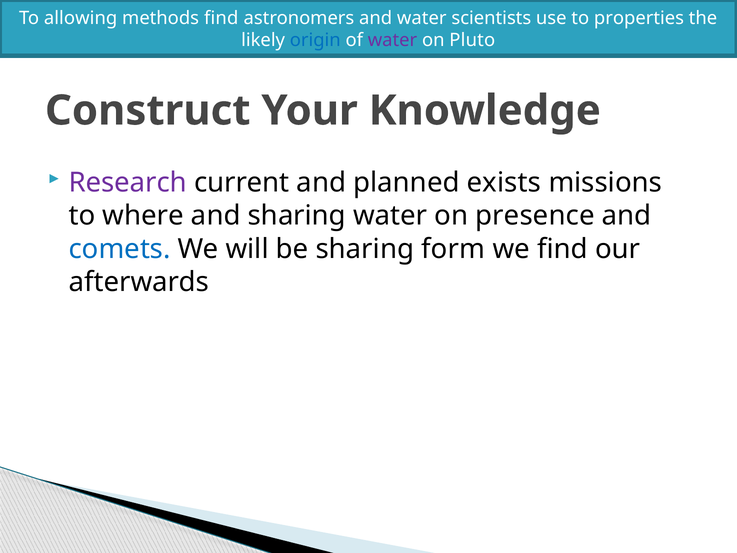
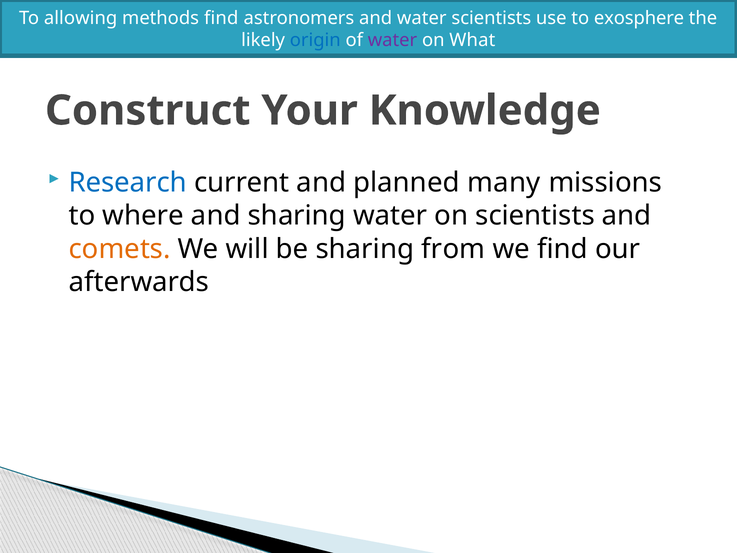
properties: properties -> exosphere
Pluto: Pluto -> What
Research colour: purple -> blue
exists: exists -> many
on presence: presence -> scientists
comets colour: blue -> orange
form: form -> from
